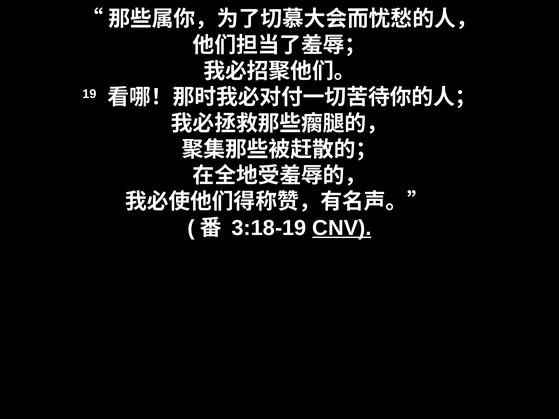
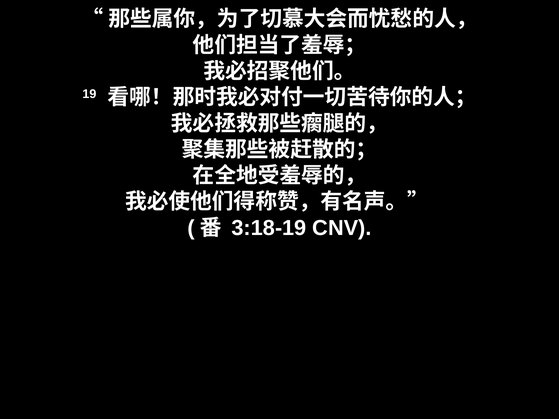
CNV underline: present -> none
